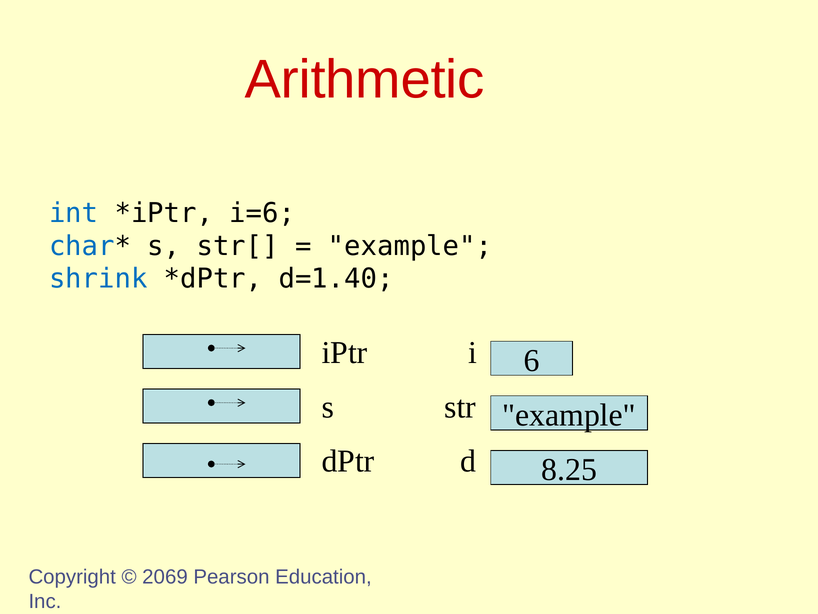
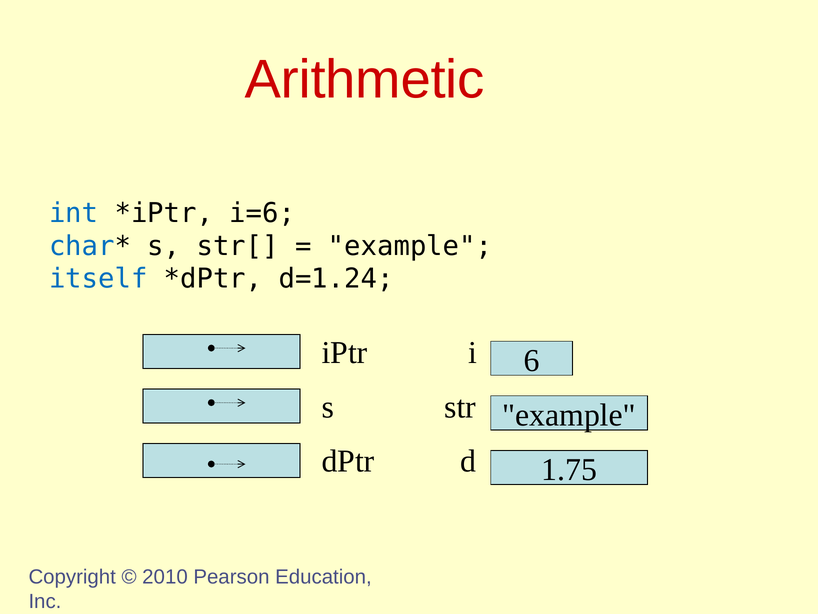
shrink: shrink -> itself
d=1.40: d=1.40 -> d=1.24
8.25: 8.25 -> 1.75
2069: 2069 -> 2010
